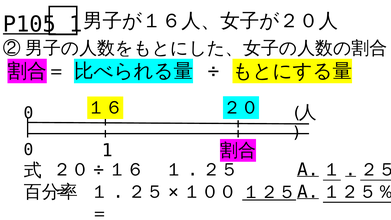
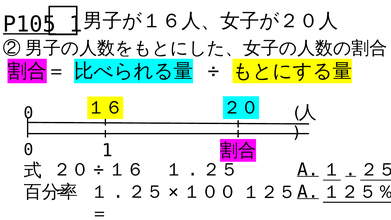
１２５ underline: present -> none
